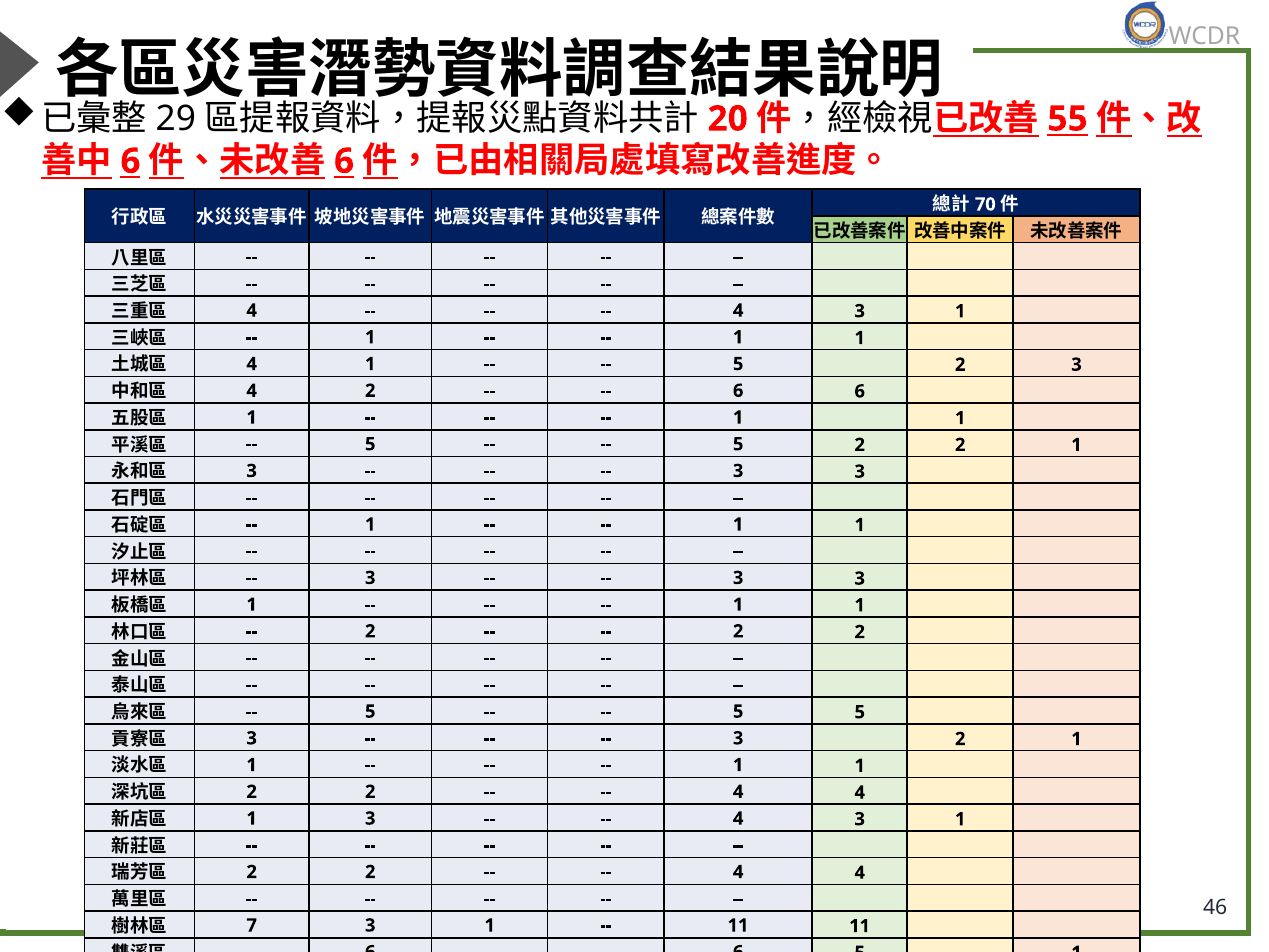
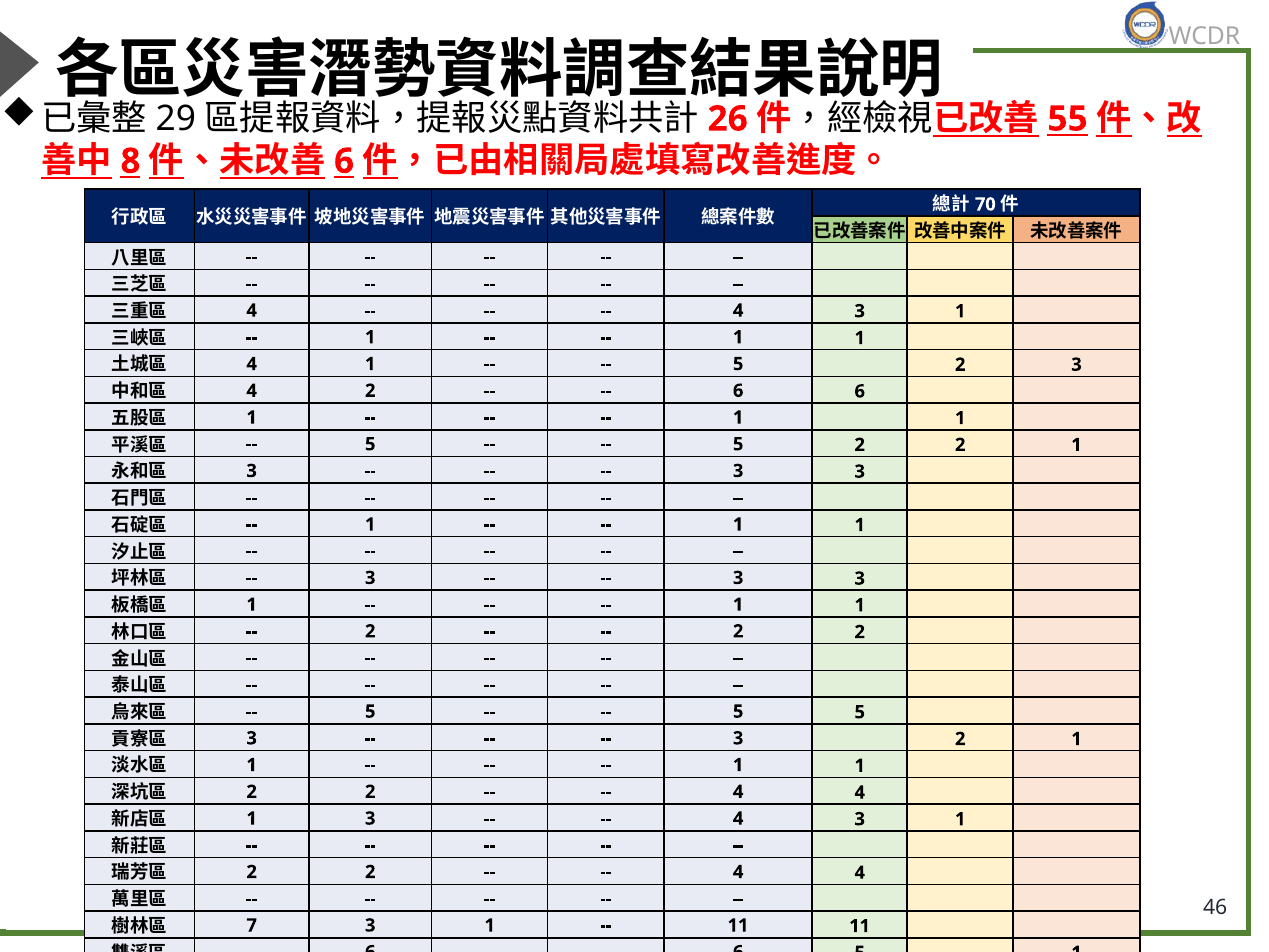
20: 20 -> 26
6 at (130, 161): 6 -> 8
